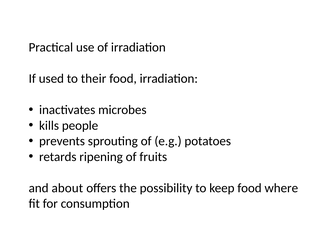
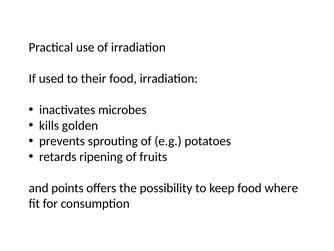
people: people -> golden
about: about -> points
